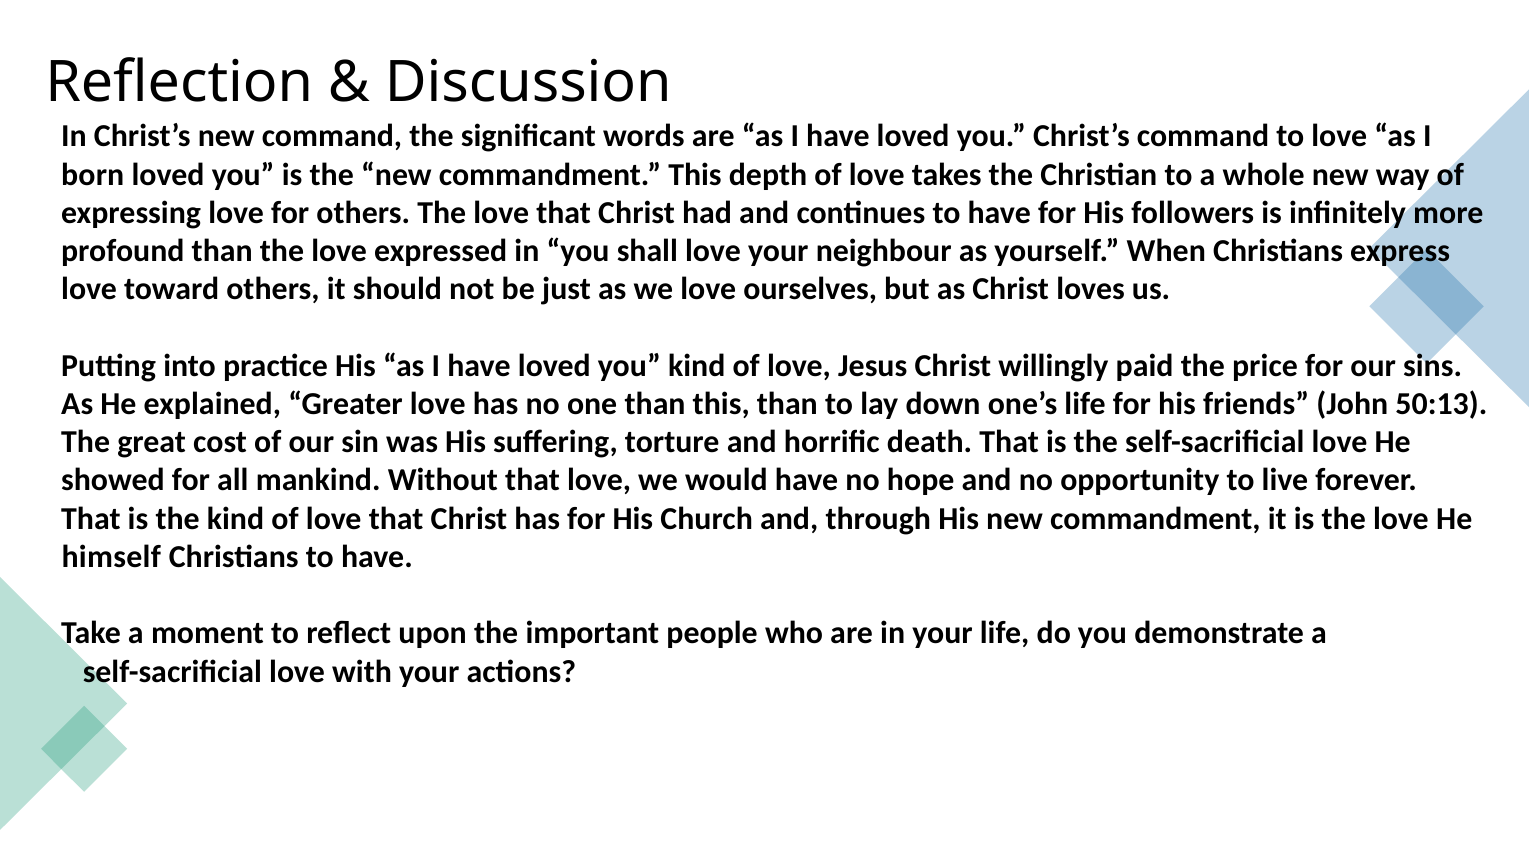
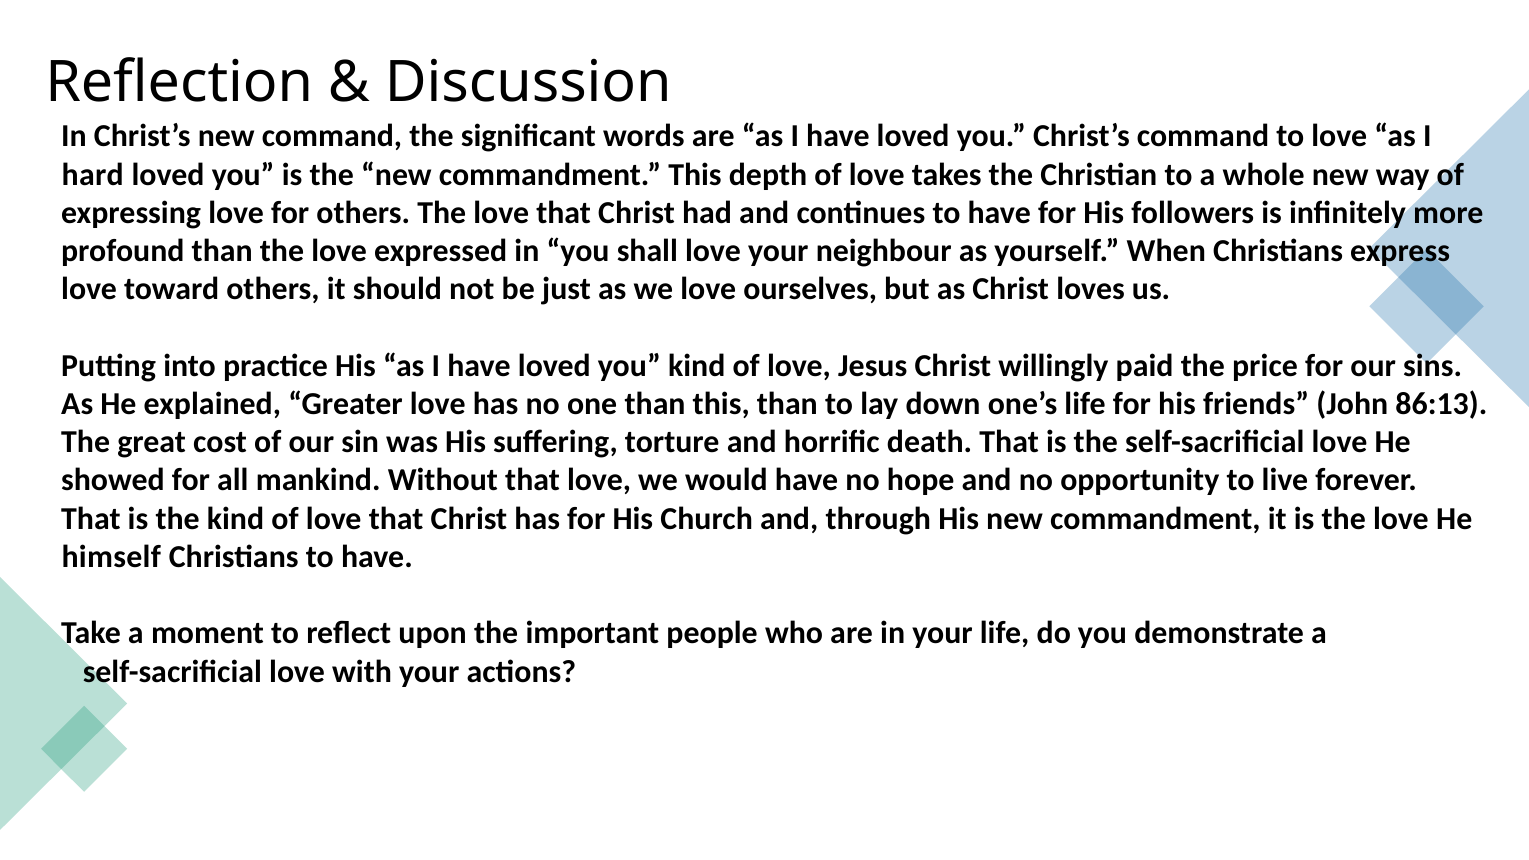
born: born -> hard
50:13: 50:13 -> 86:13
